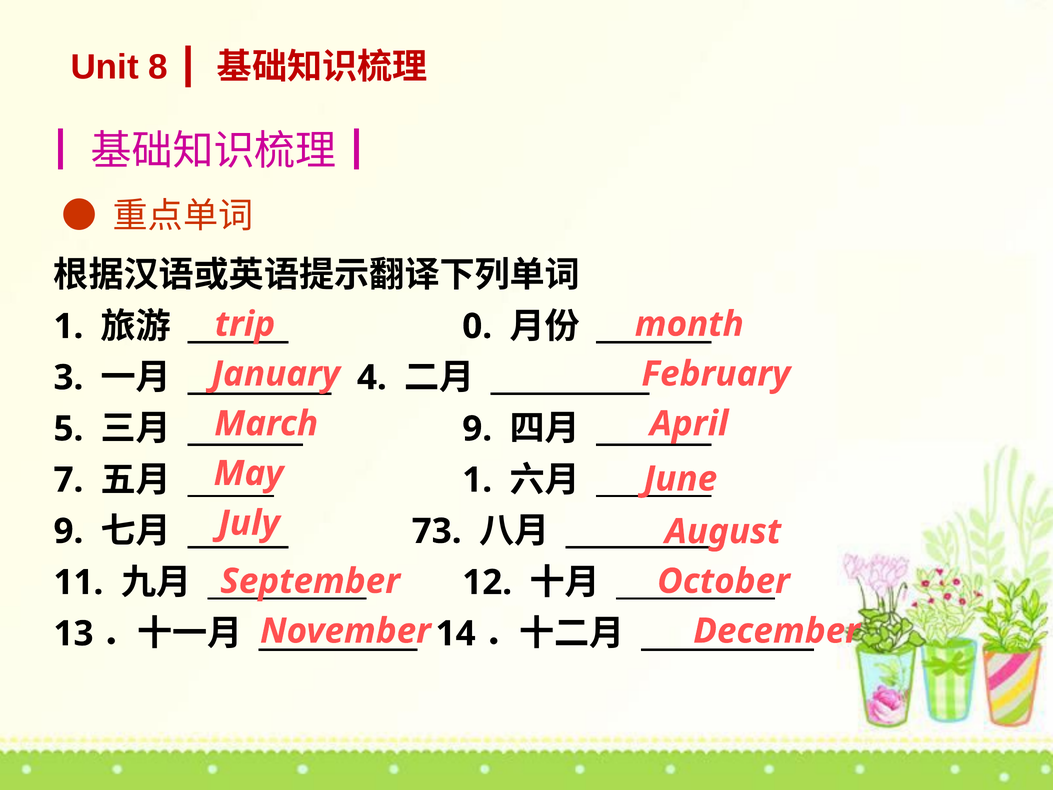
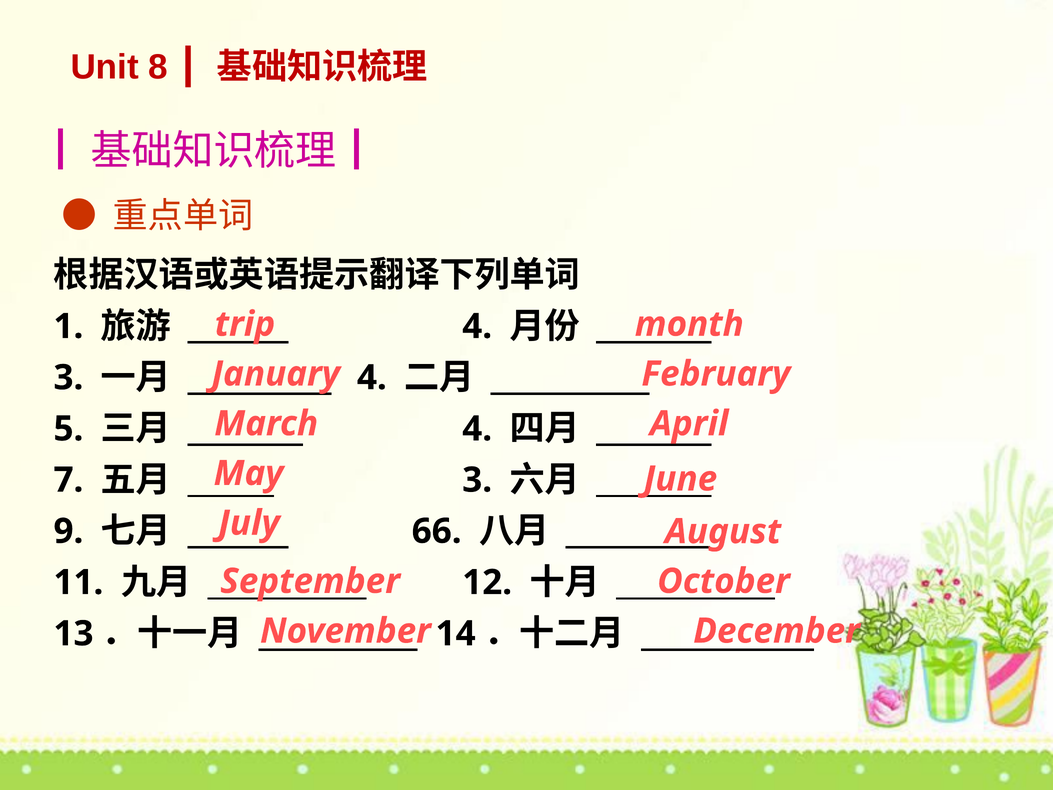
0 at (477, 326): 0 -> 4
9 at (477, 429): 9 -> 4
1 at (477, 480): 1 -> 3
73: 73 -> 66
